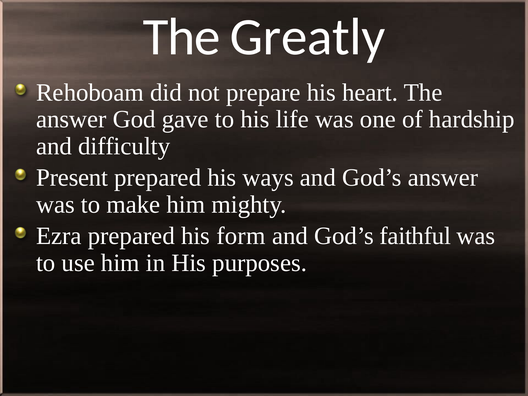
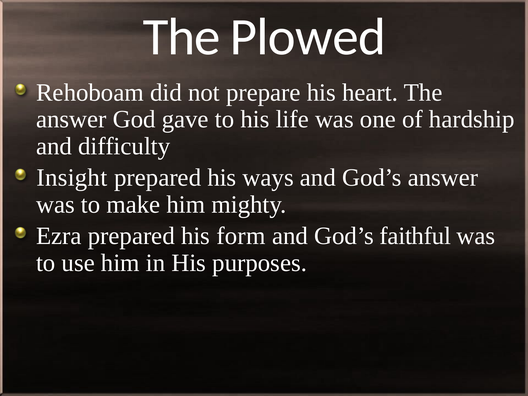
Greatly: Greatly -> Plowed
Present: Present -> Insight
